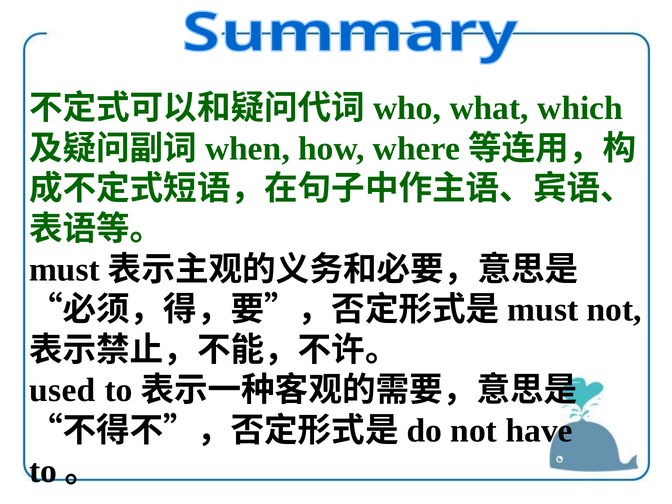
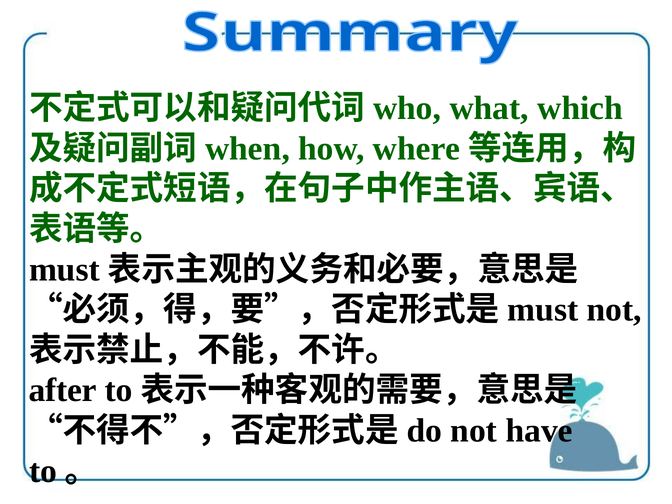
used: used -> after
